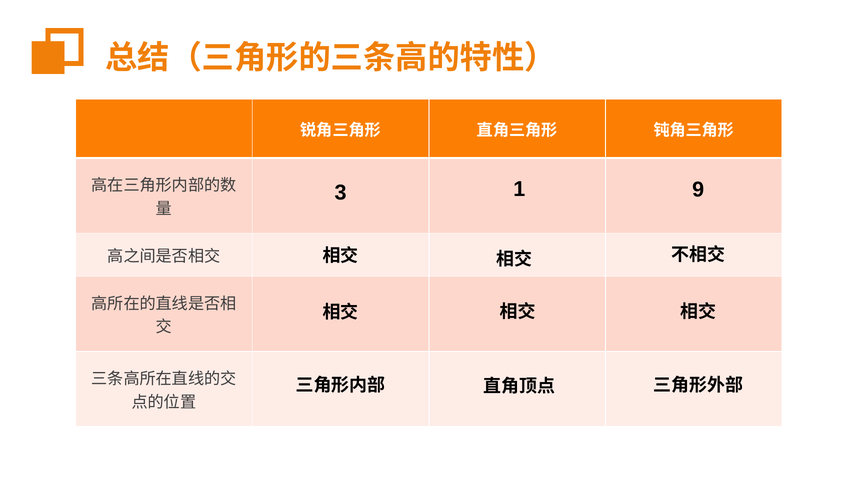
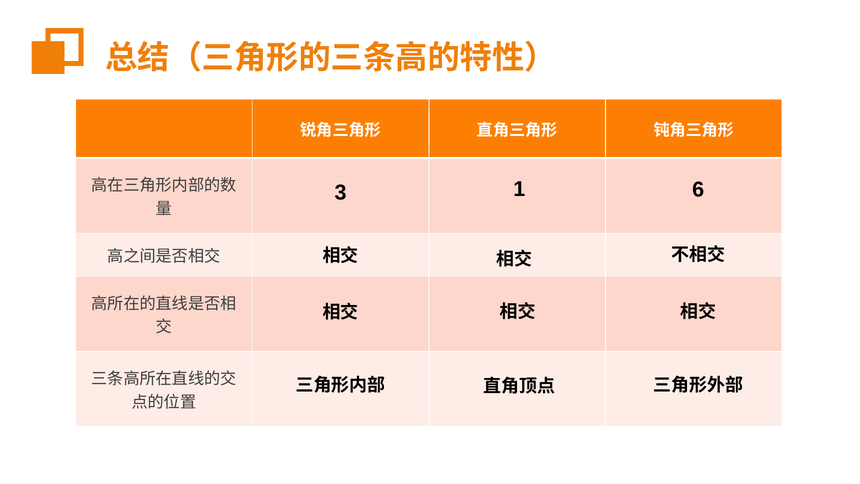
9: 9 -> 6
